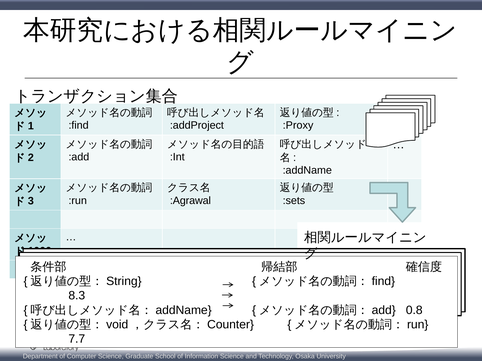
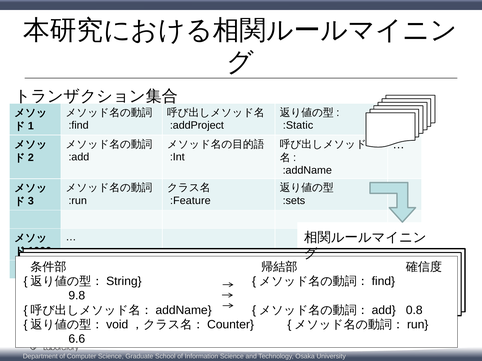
:Proxy: :Proxy -> :Static
:Agrawal: :Agrawal -> :Feature
8.3: 8.3 -> 9.8
7.7: 7.7 -> 6.6
